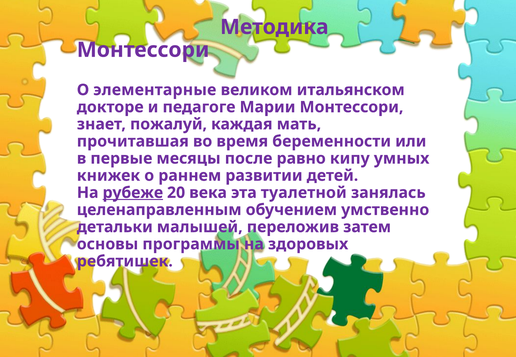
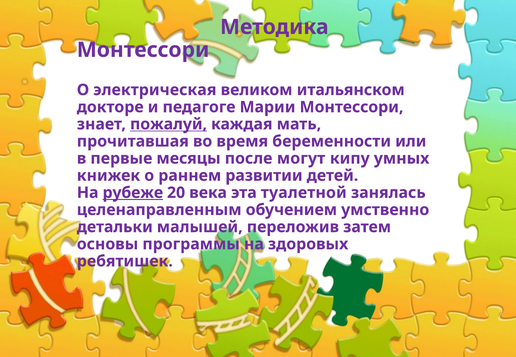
элементарные: элементарные -> электрическая
пожалуй underline: none -> present
равно: равно -> могут
